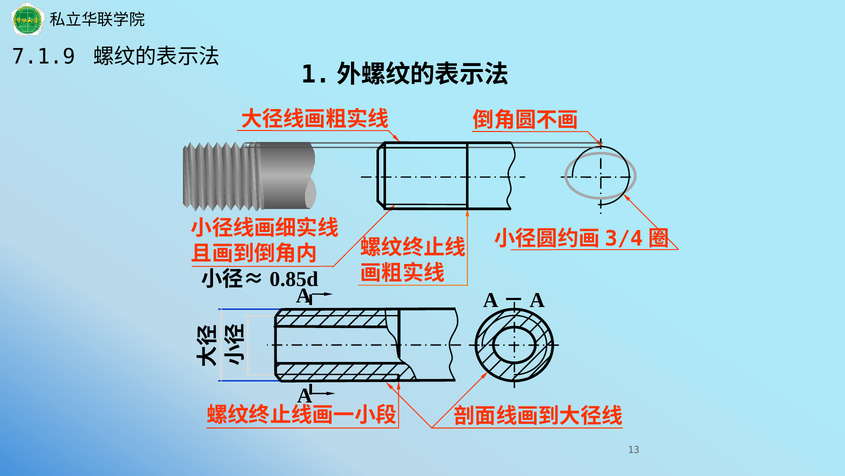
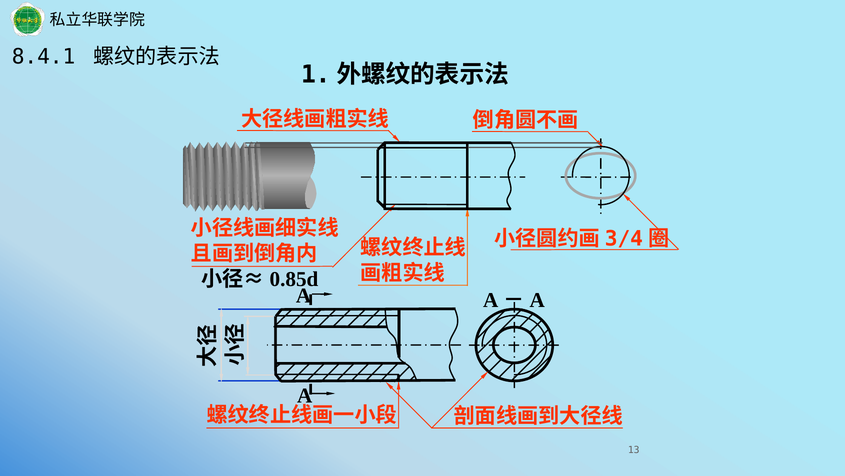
7.1.9: 7.1.9 -> 8.4.1
